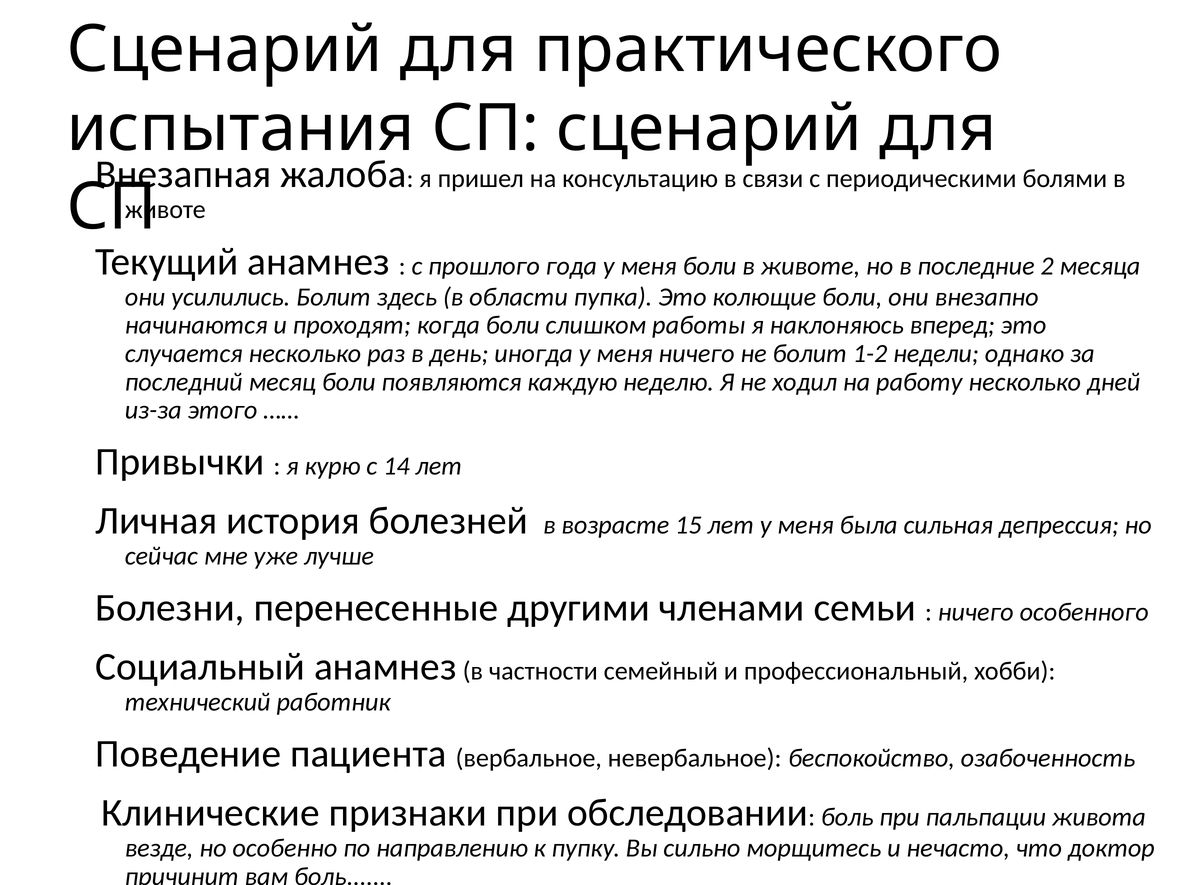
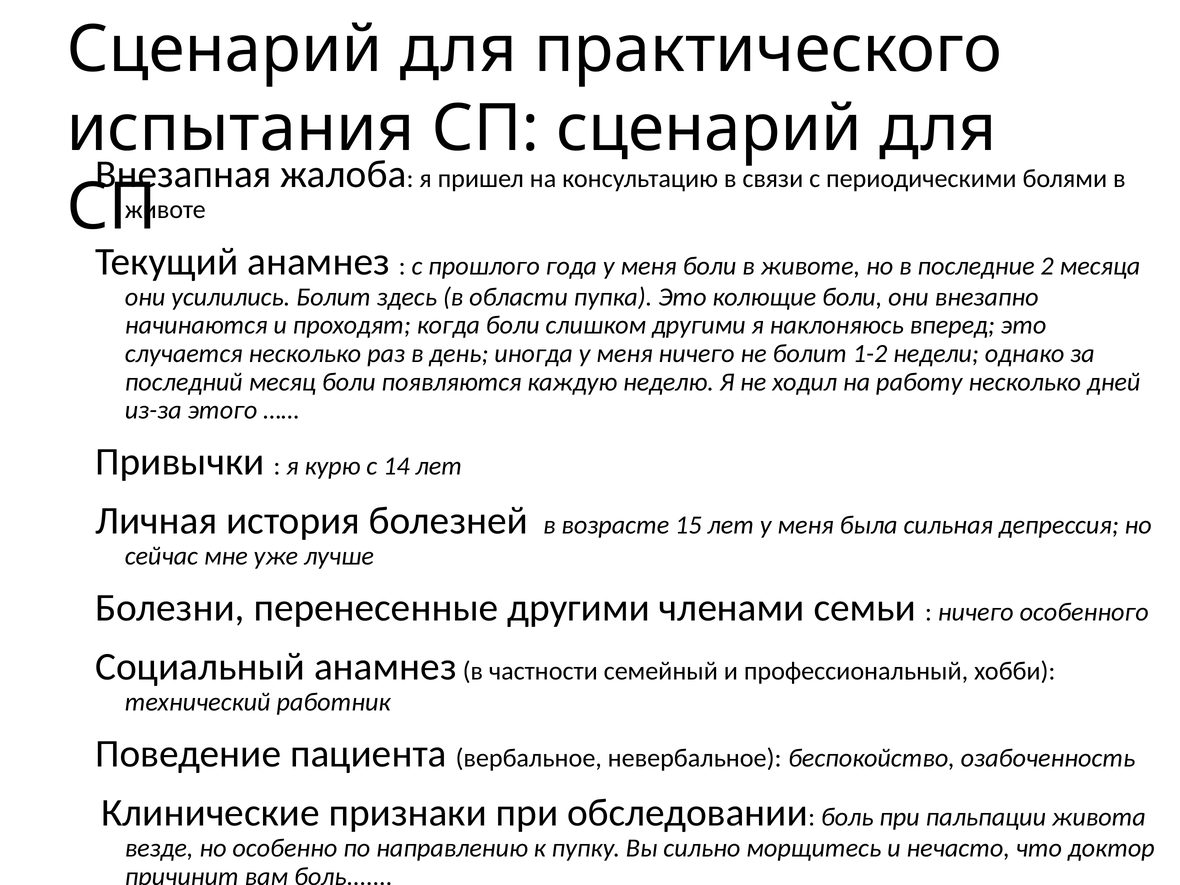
слишком работы: работы -> другими
